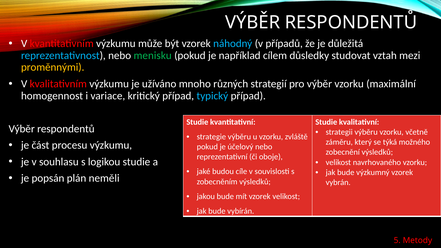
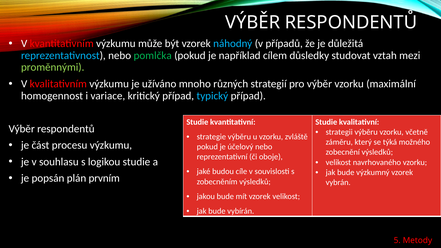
menisku: menisku -> pomlčka
proměnnými colour: yellow -> light green
neměli: neměli -> prvním
